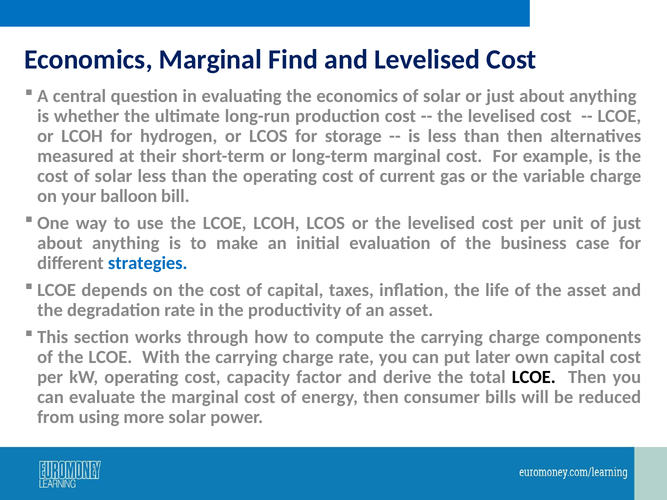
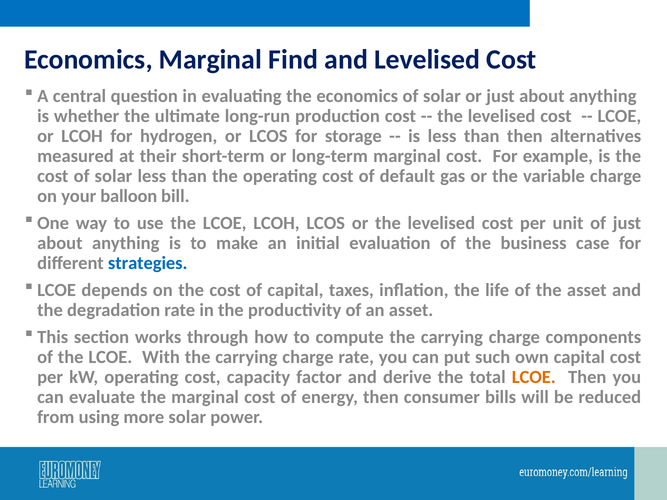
current: current -> default
later: later -> such
LCOE at (534, 377) colour: black -> orange
